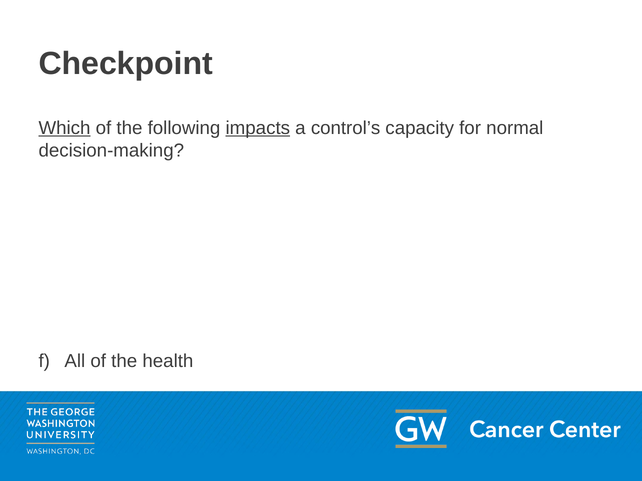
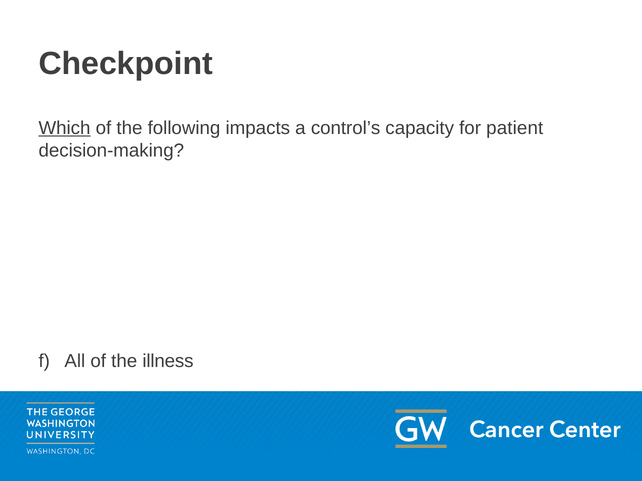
impacts underline: present -> none
normal: normal -> patient
health: health -> illness
